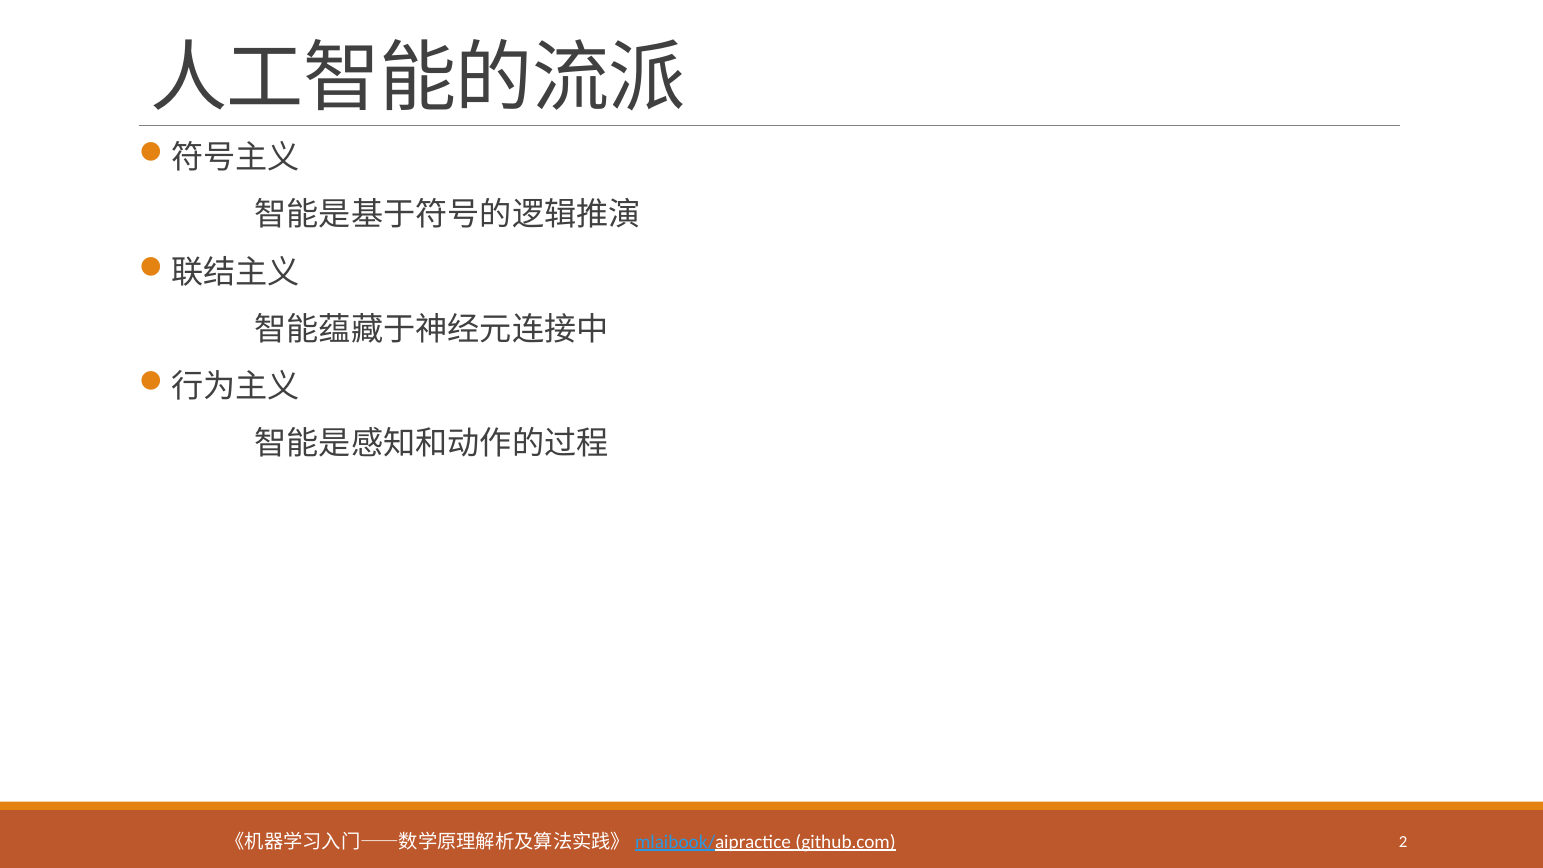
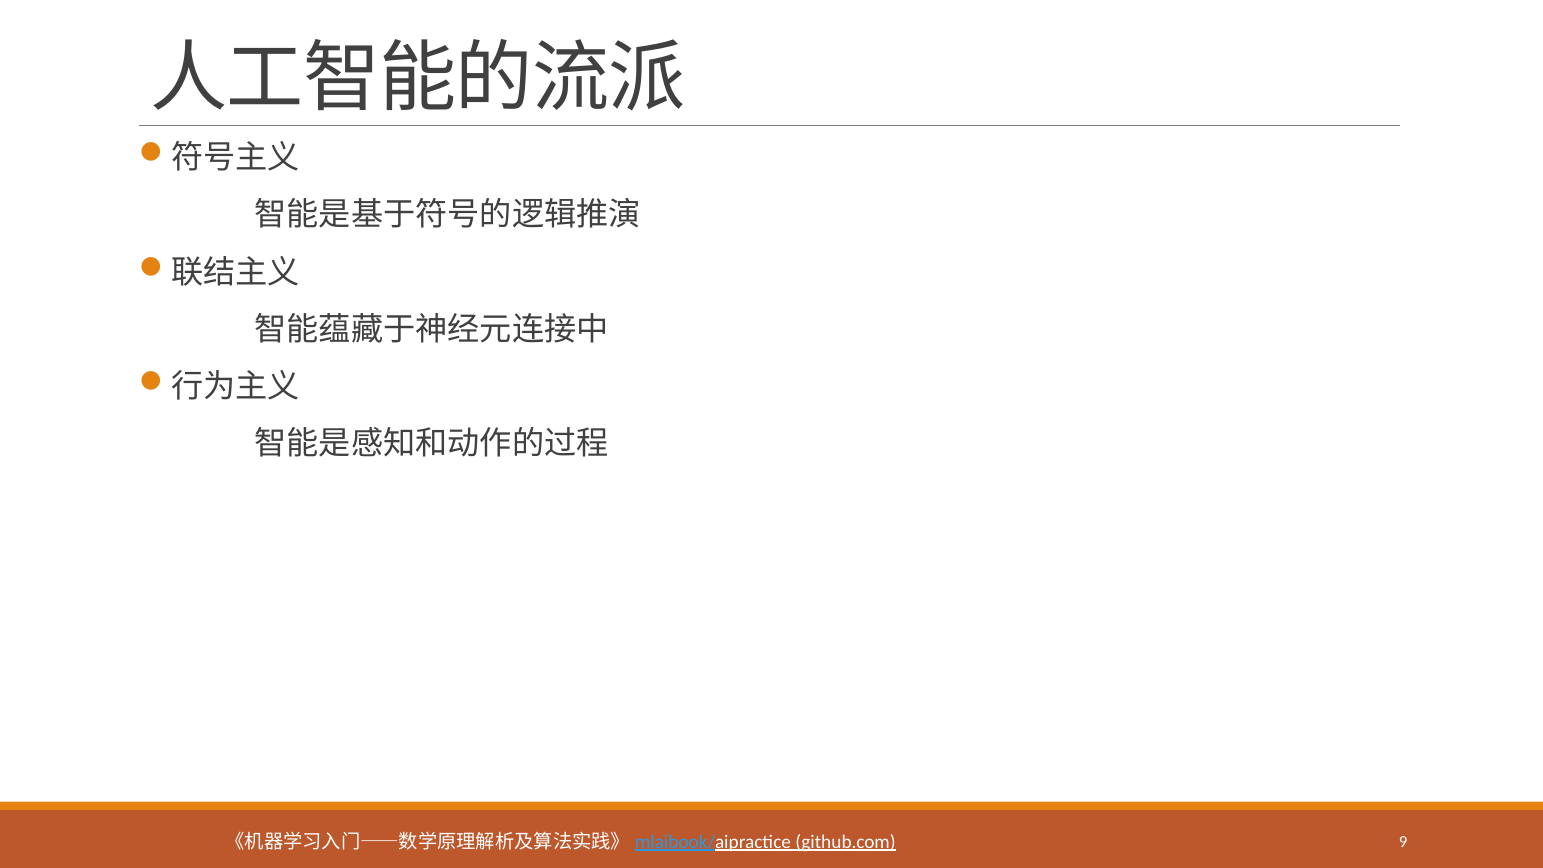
2: 2 -> 9
